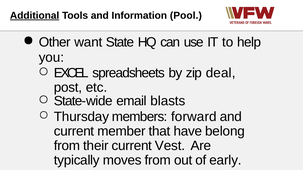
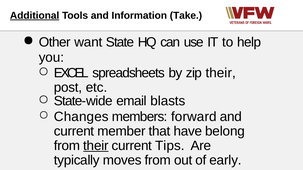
Pool: Pool -> Take
zip deal: deal -> their
Thursday: Thursday -> Changes
their at (96, 146) underline: none -> present
Vest: Vest -> Tips
